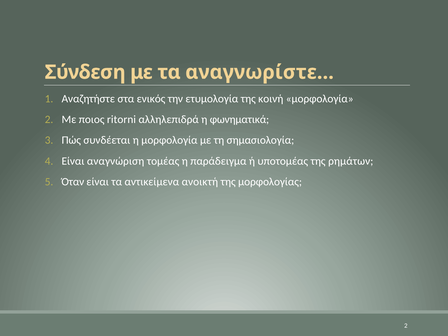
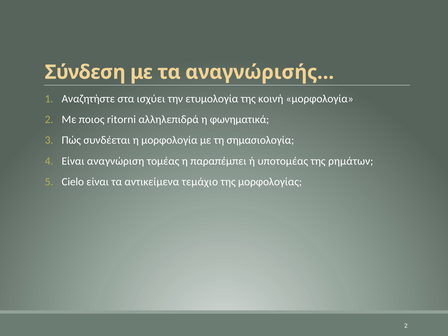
αναγνωρίστε…: αναγνωρίστε… -> αναγνώρισής…
ενικός: ενικός -> ισχύει
παράδειγμα: παράδειγμα -> παραπέμπει
Όταν: Όταν -> Cielo
ανοικτή: ανοικτή -> τεμάχιο
